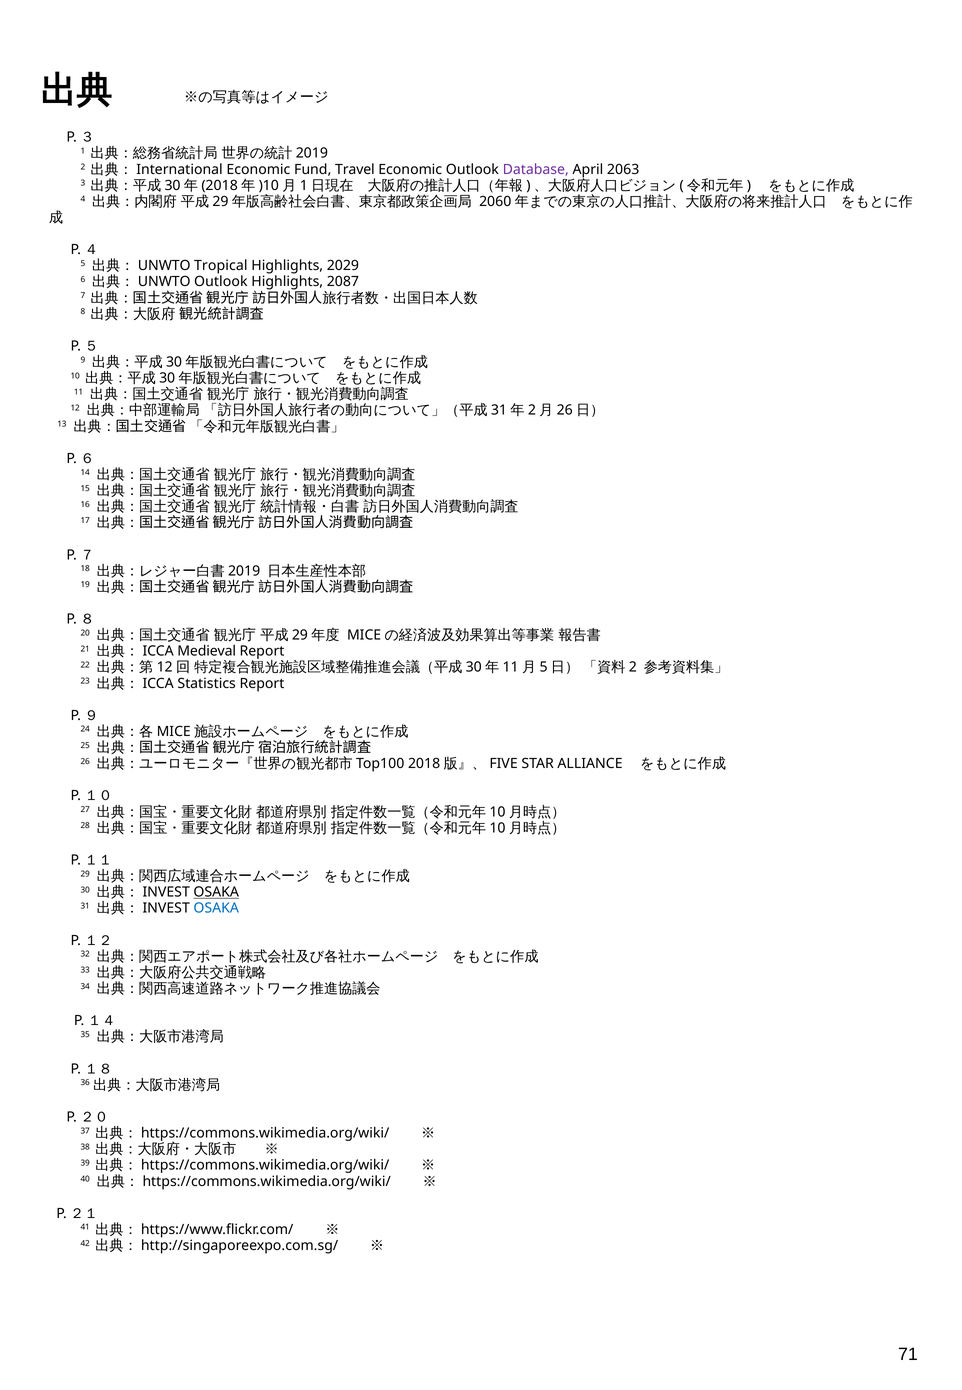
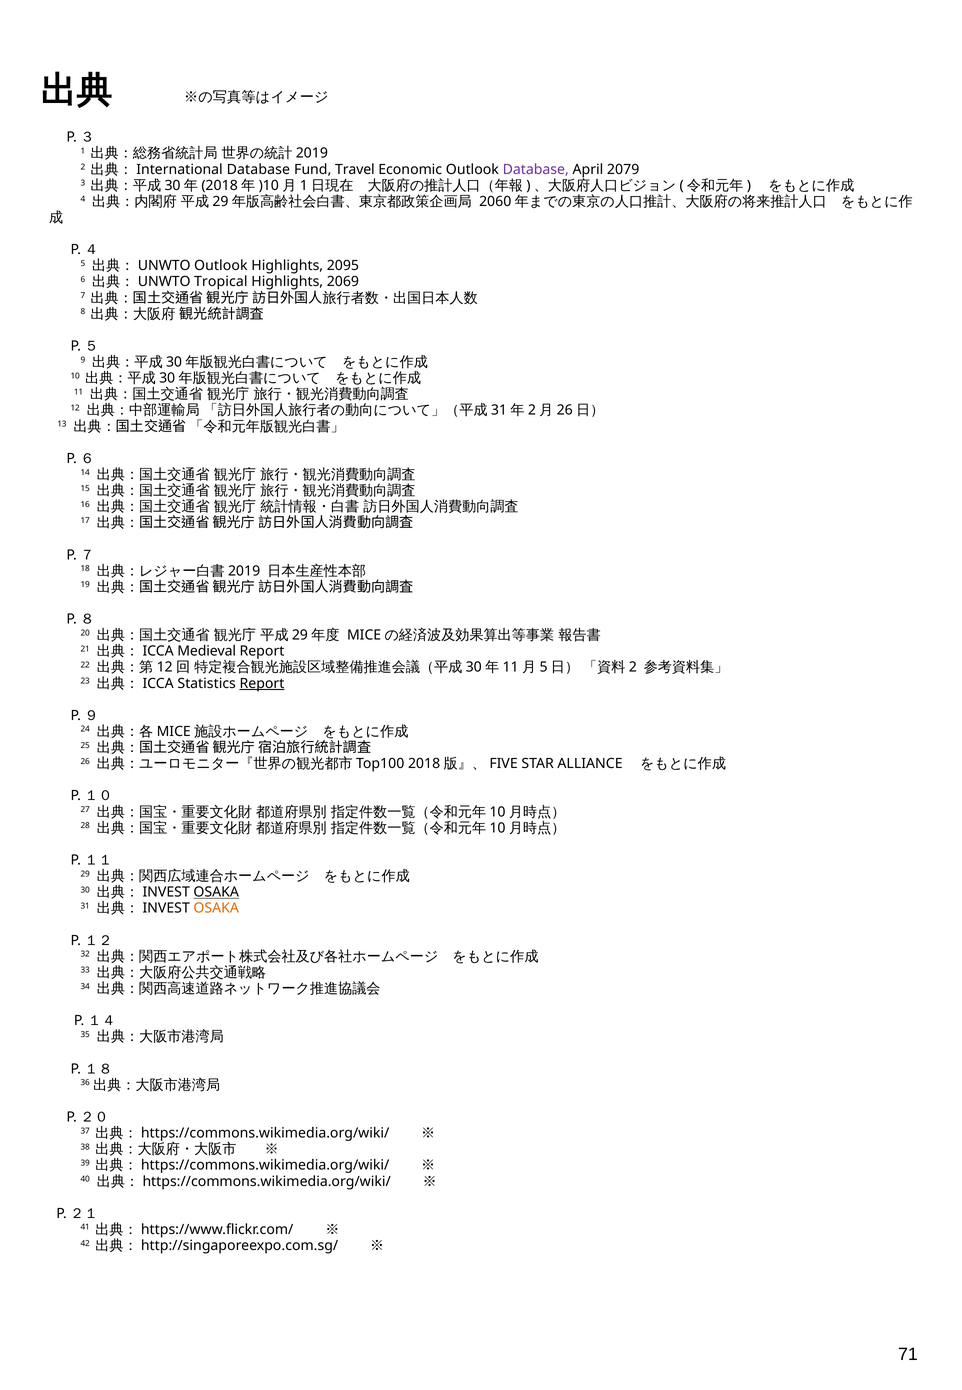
Economic at (258, 169): Economic -> Database
2063: 2063 -> 2079
Tropical at (221, 266): Tropical -> Outlook
2029: 2029 -> 2095
Outlook at (221, 282): Outlook -> Tropical
2087: 2087 -> 2069
Report at (262, 683) underline: none -> present
OSAKA at (216, 908) colour: blue -> orange
